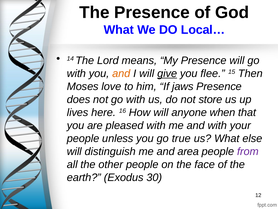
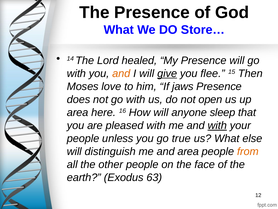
Local…: Local… -> Store…
means: means -> healed
store: store -> open
lives at (78, 112): lives -> area
when: when -> sleep
with at (217, 125) underline: none -> present
from colour: purple -> orange
30: 30 -> 63
